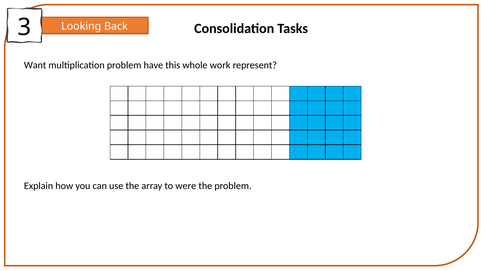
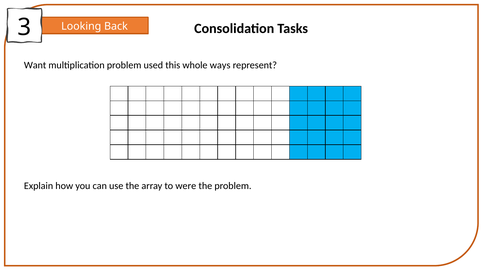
have: have -> used
work: work -> ways
